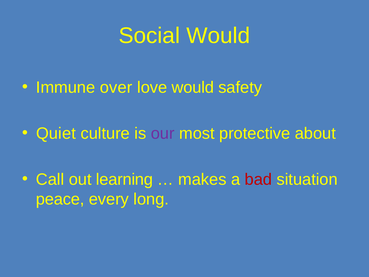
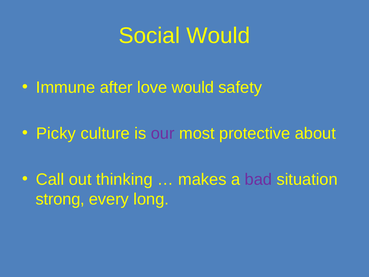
over: over -> after
Quiet: Quiet -> Picky
learning: learning -> thinking
bad colour: red -> purple
peace: peace -> strong
